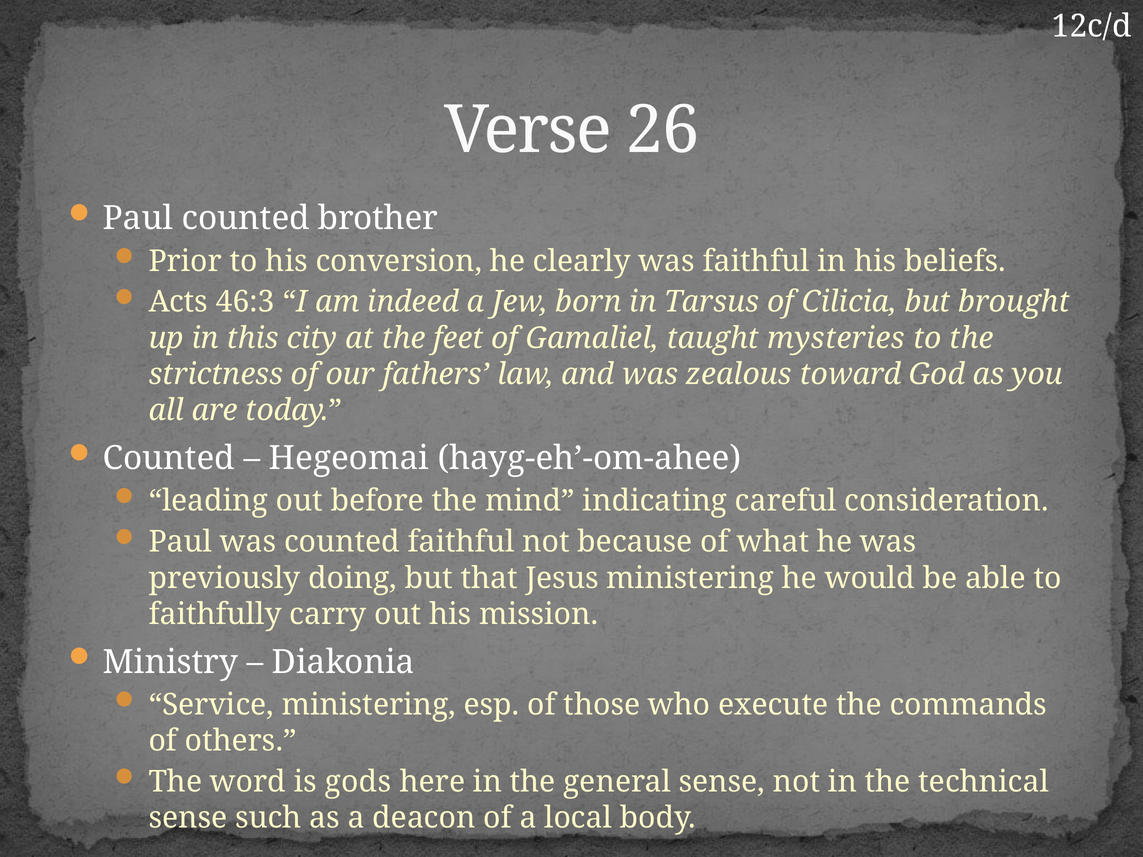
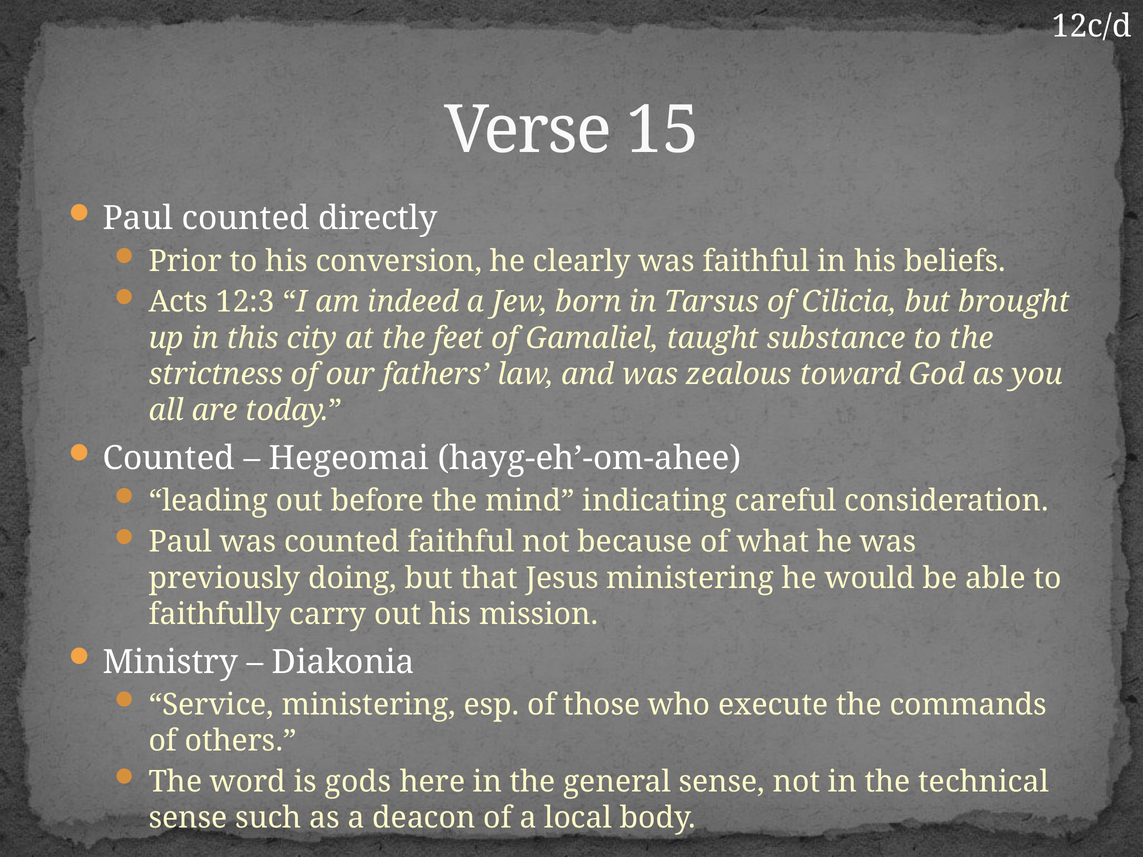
26: 26 -> 15
brother: brother -> directly
46:3: 46:3 -> 12:3
mysteries: mysteries -> substance
